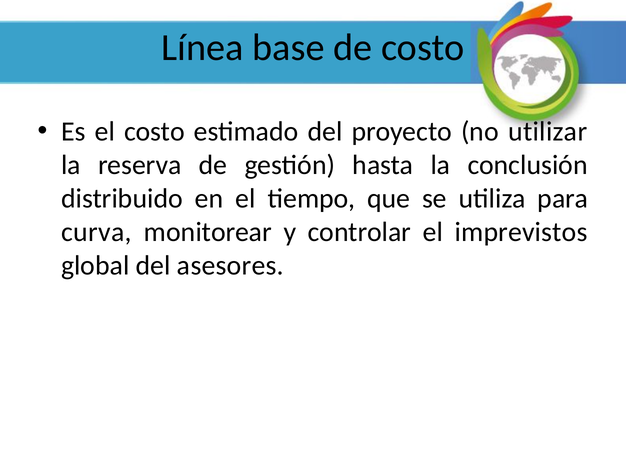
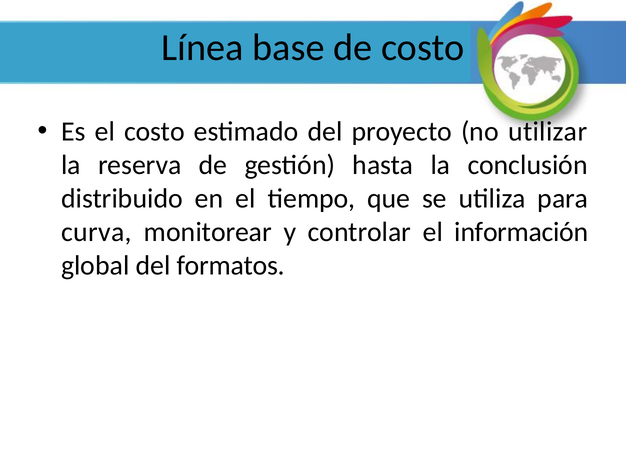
imprevistos: imprevistos -> información
asesores: asesores -> formatos
